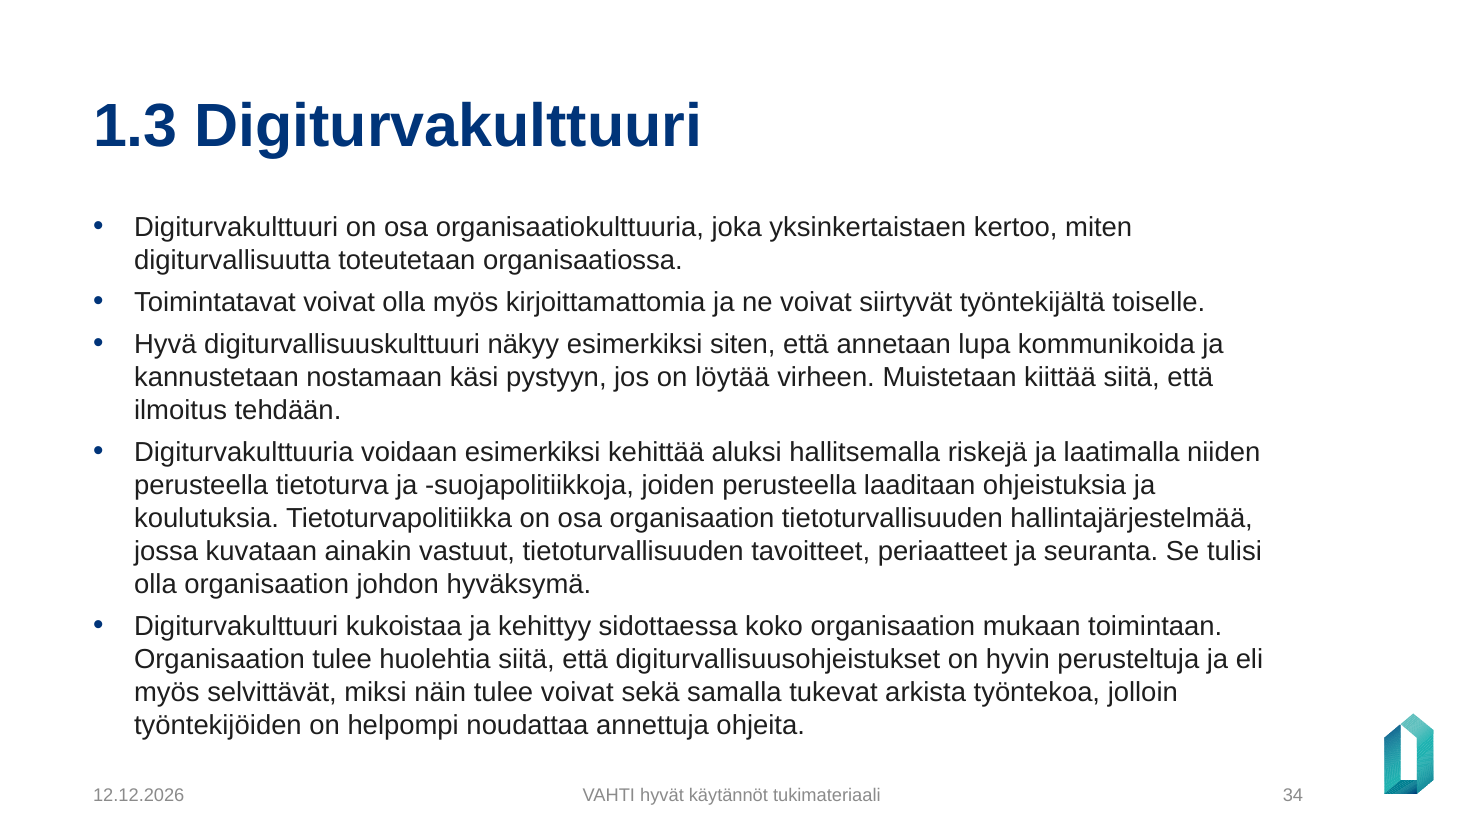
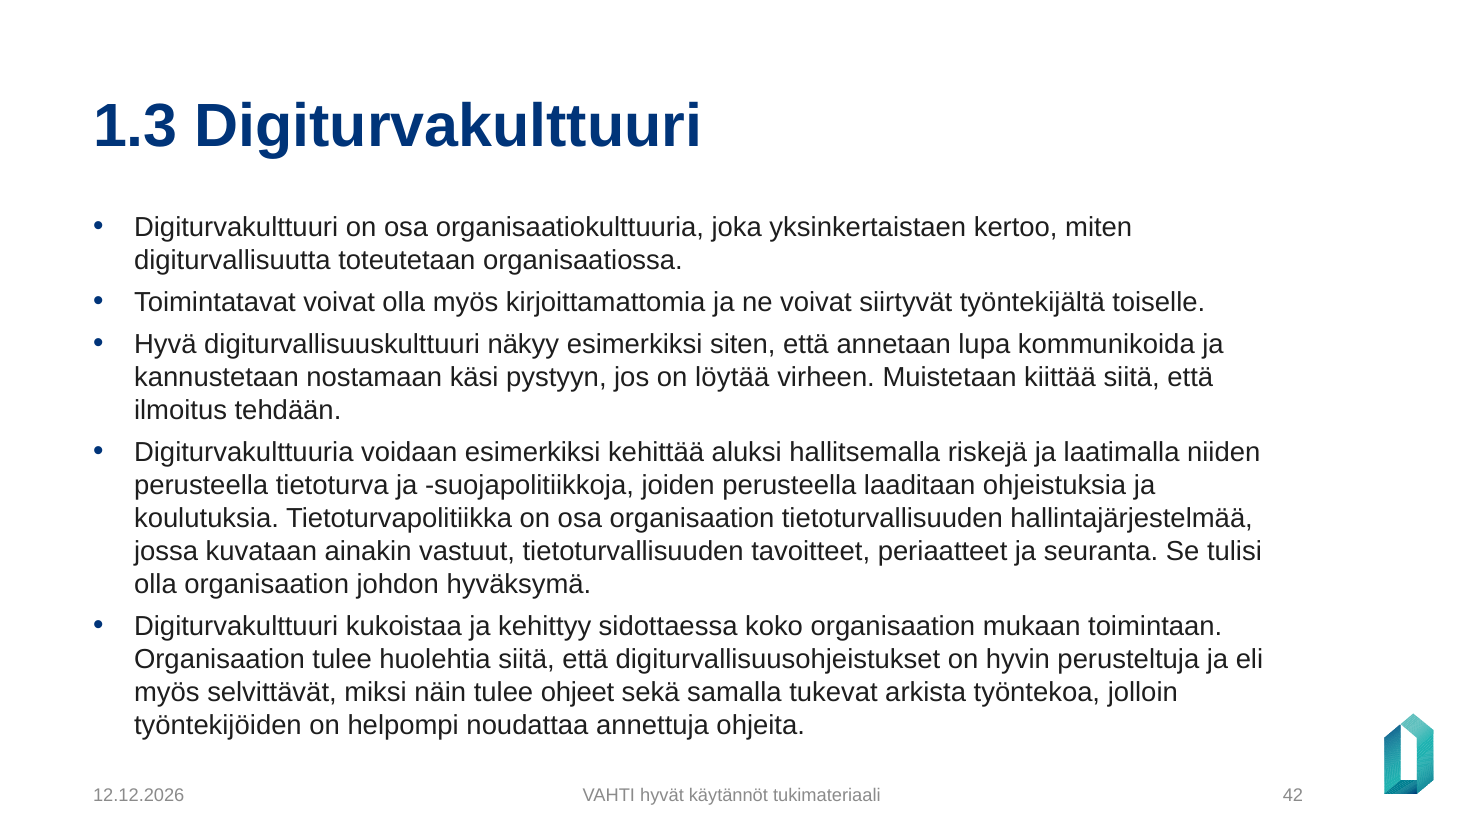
tulee voivat: voivat -> ohjeet
34: 34 -> 42
